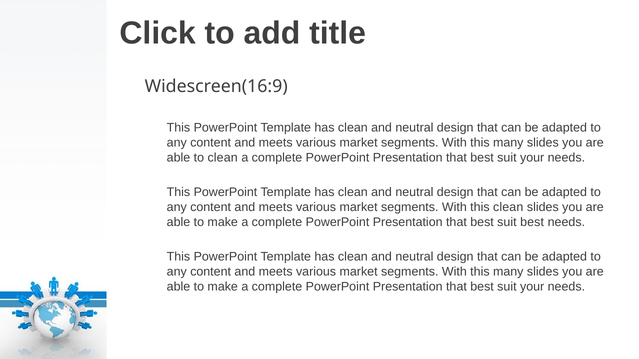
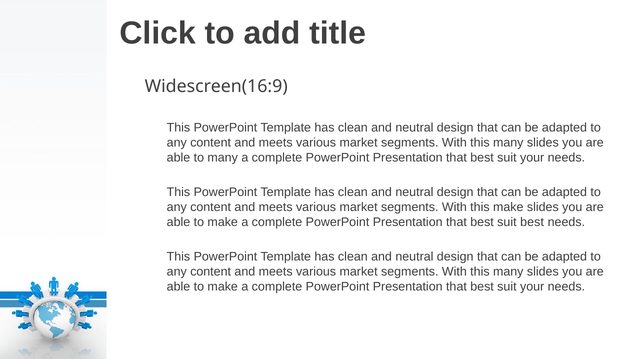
to clean: clean -> many
this clean: clean -> make
